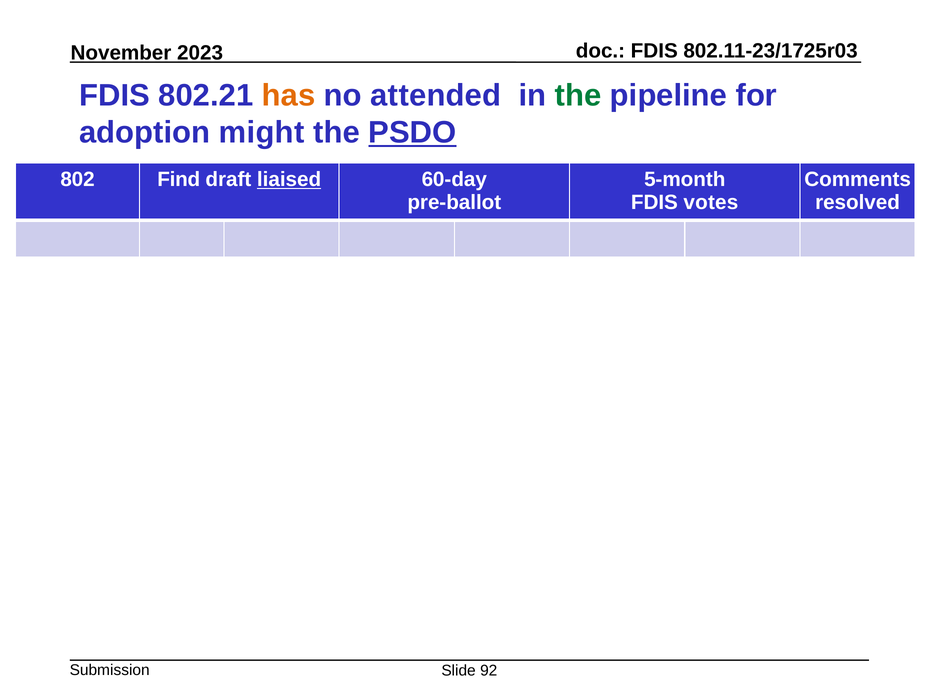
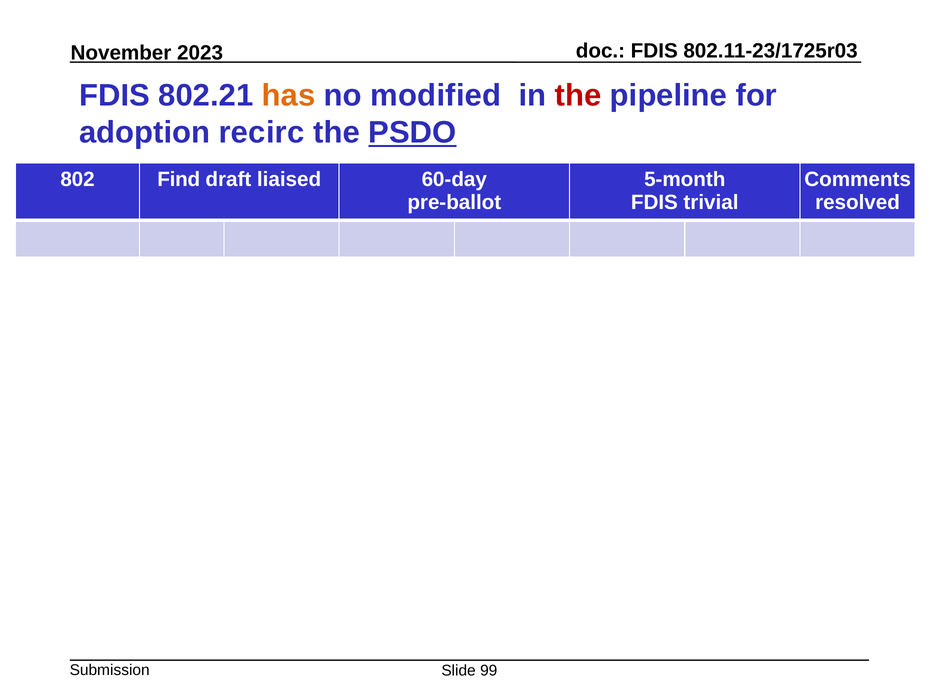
attended: attended -> modified
the at (578, 95) colour: green -> red
might: might -> recirc
liaised underline: present -> none
votes: votes -> trivial
92: 92 -> 99
